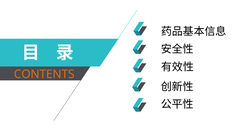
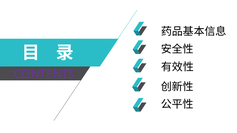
CONTENTS colour: orange -> purple
